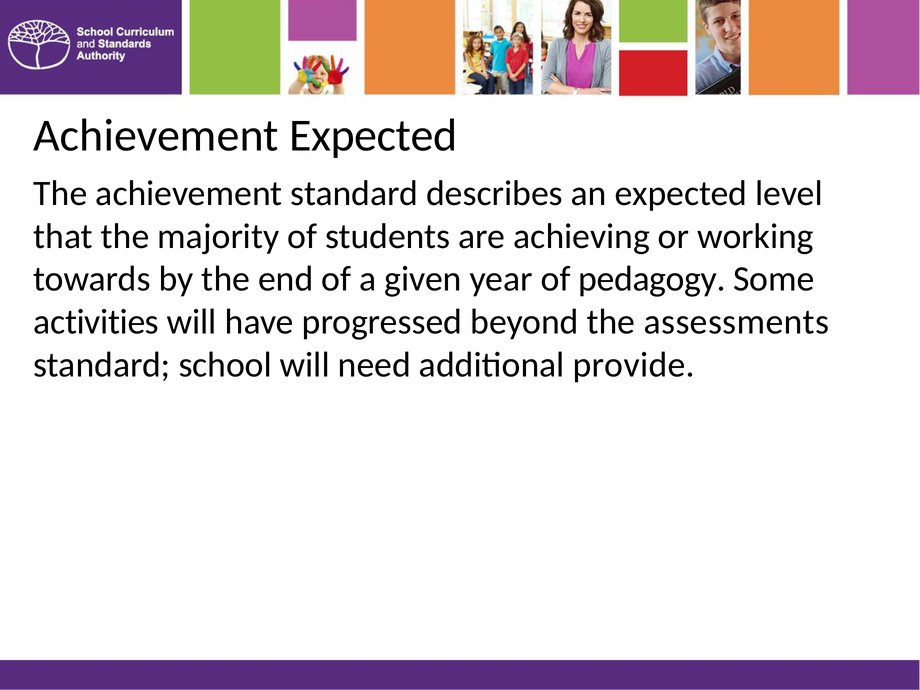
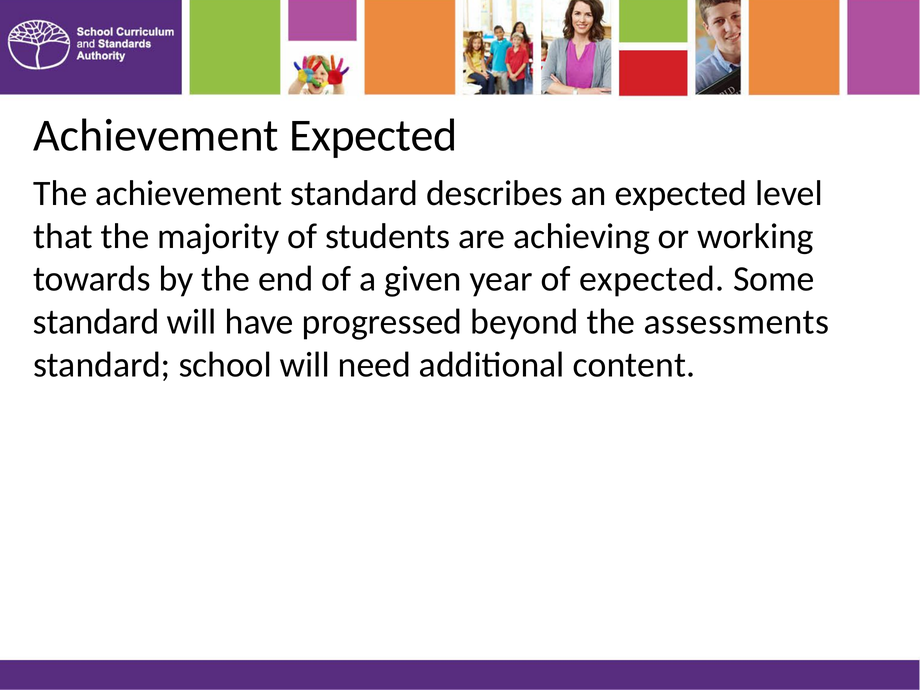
of pedagogy: pedagogy -> expected
activities at (96, 322): activities -> standard
provide: provide -> content
